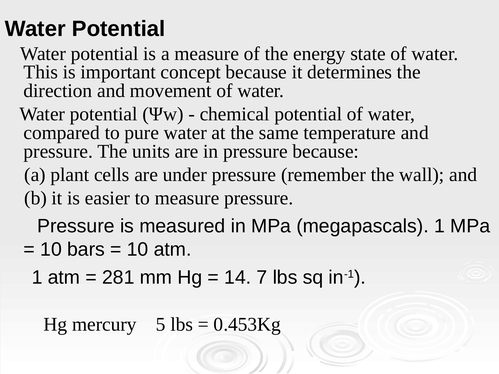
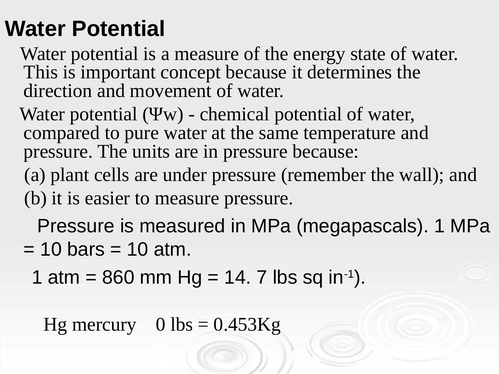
281: 281 -> 860
5: 5 -> 0
